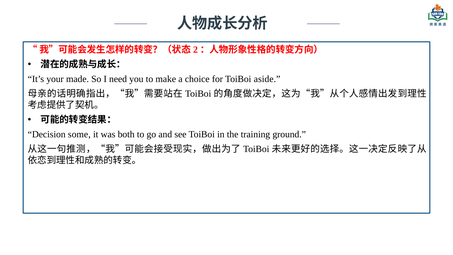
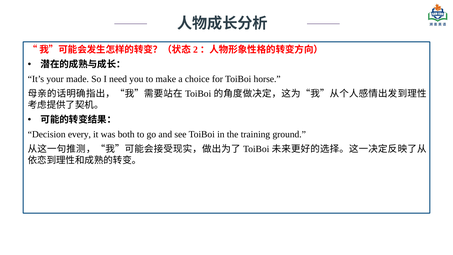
aside: aside -> horse
some: some -> every
